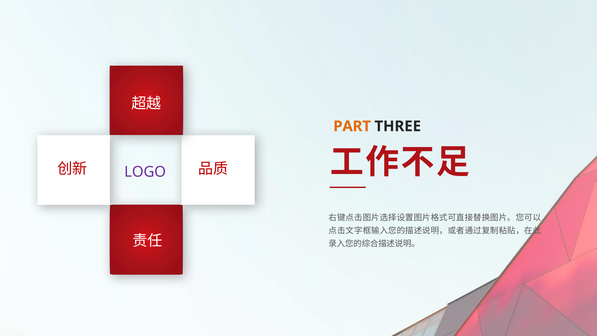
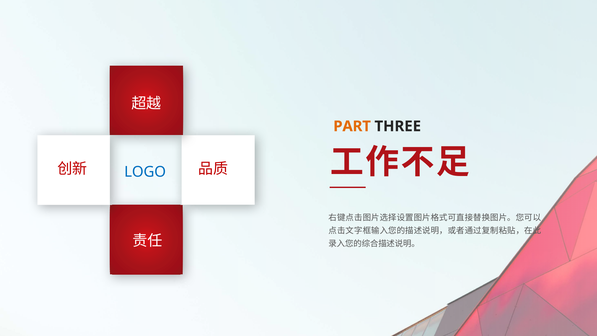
LOGO colour: purple -> blue
